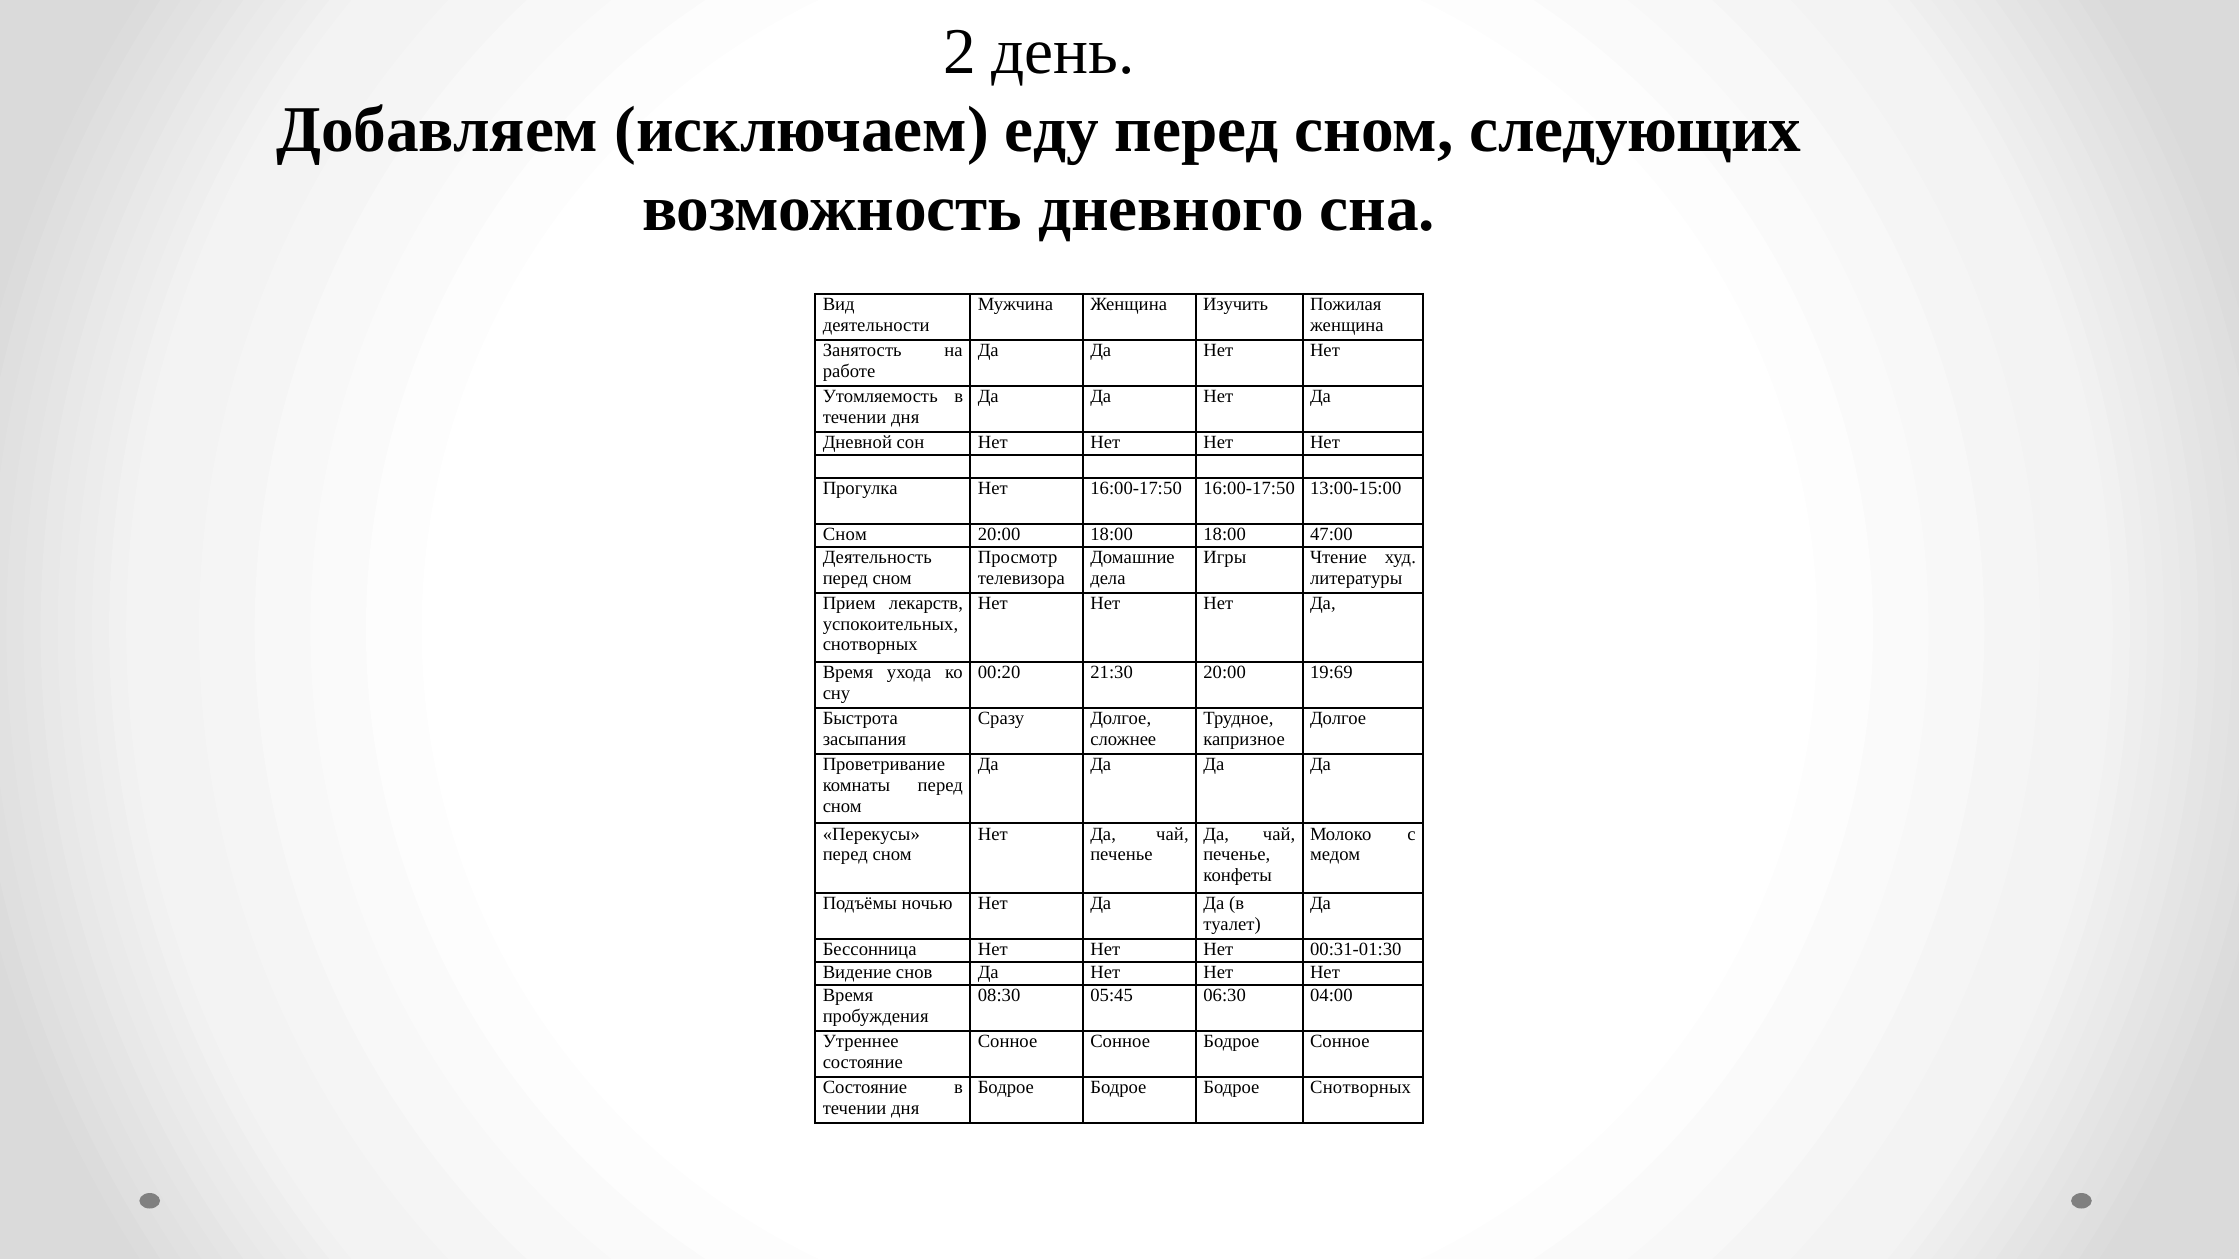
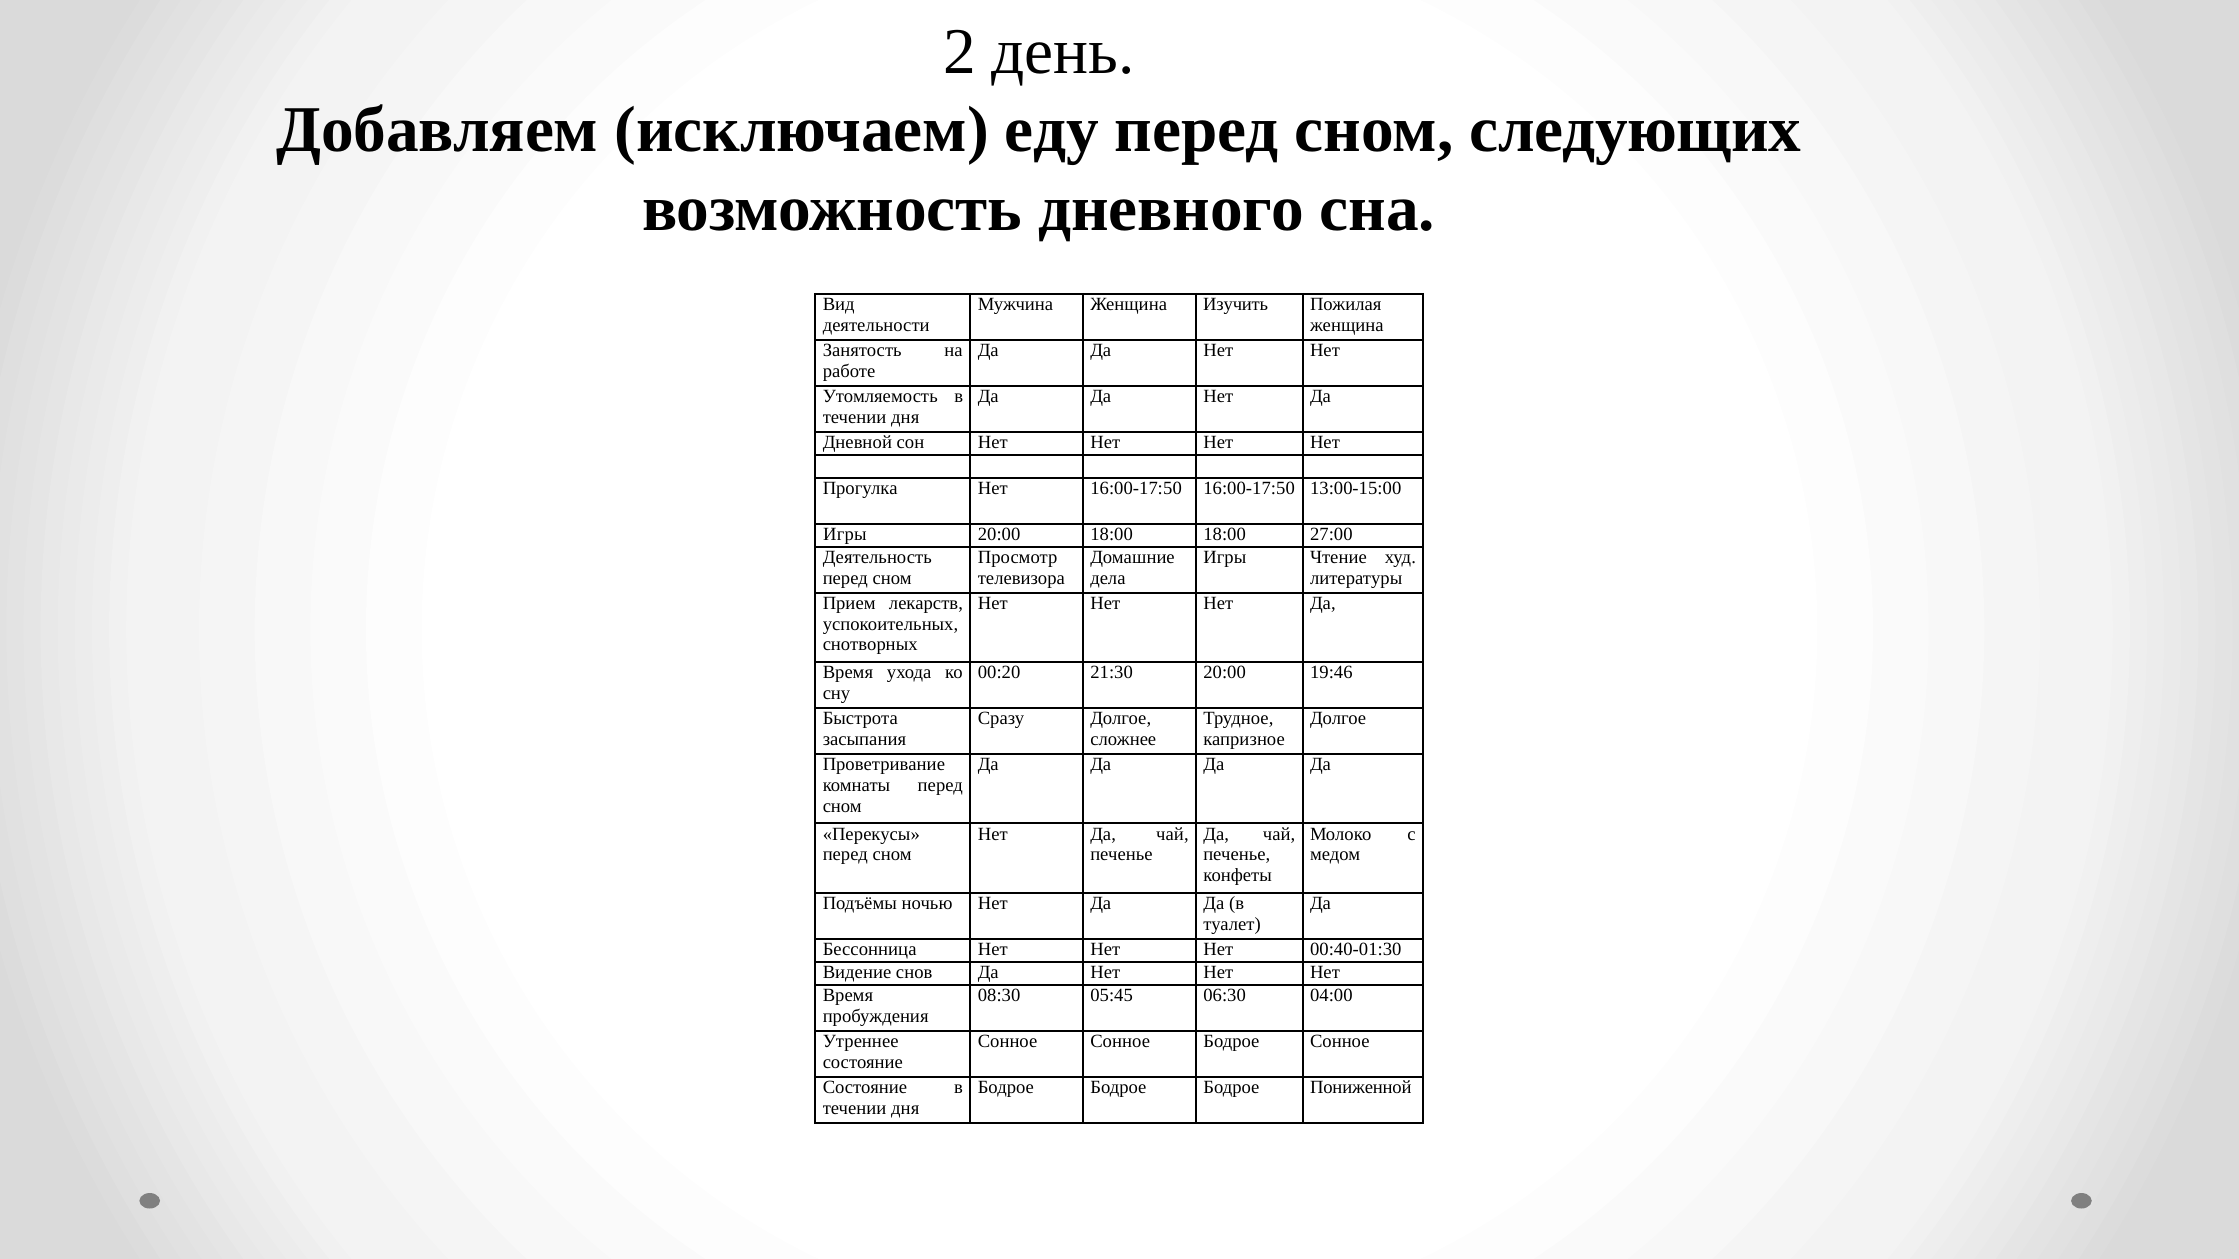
Сном at (845, 535): Сном -> Игры
47:00: 47:00 -> 27:00
19:69: 19:69 -> 19:46
00:31-01:30: 00:31-01:30 -> 00:40-01:30
Бодрое Снотворных: Снотворных -> Пониженной
